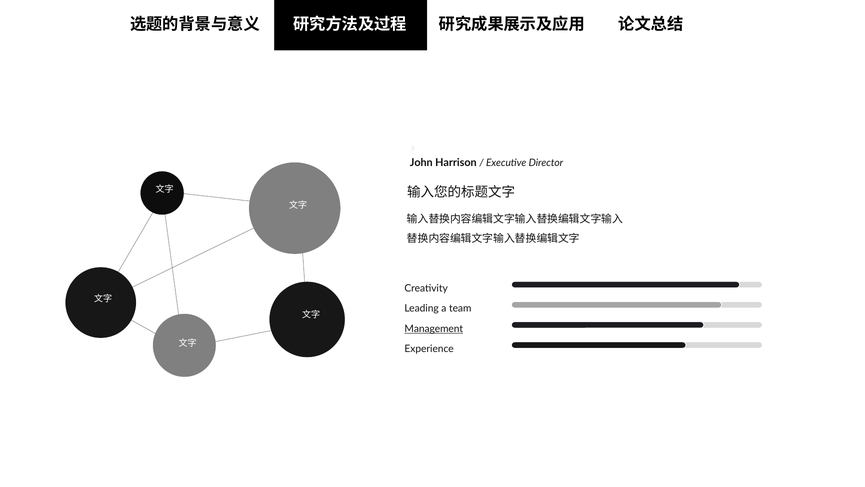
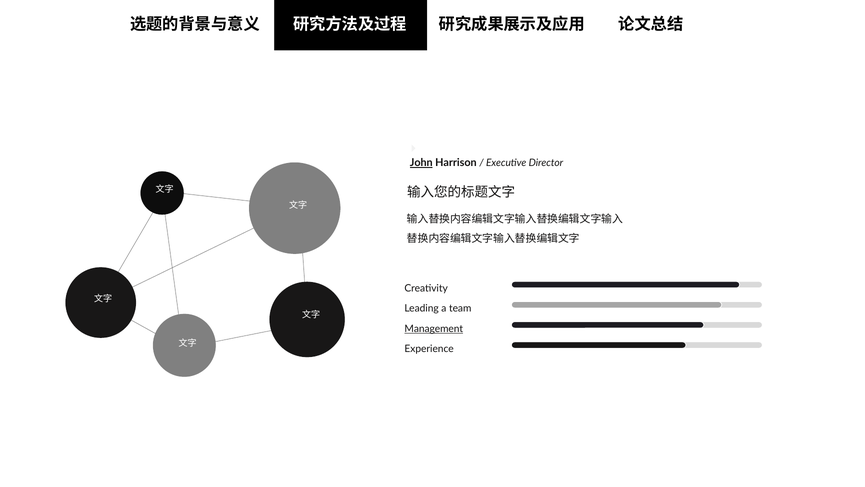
John underline: none -> present
